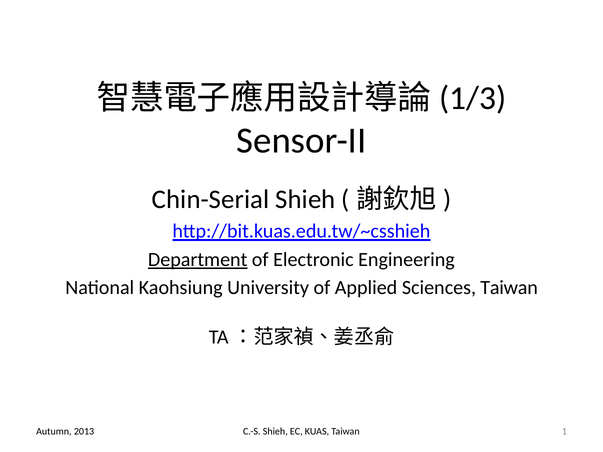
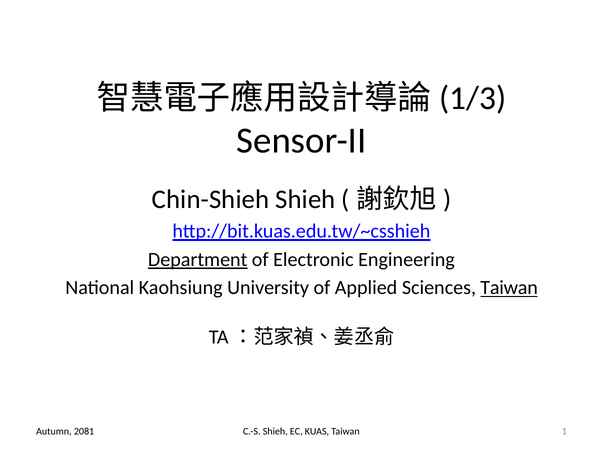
Chin-Serial: Chin-Serial -> Chin-Shieh
Taiwan at (509, 288) underline: none -> present
2013: 2013 -> 2081
